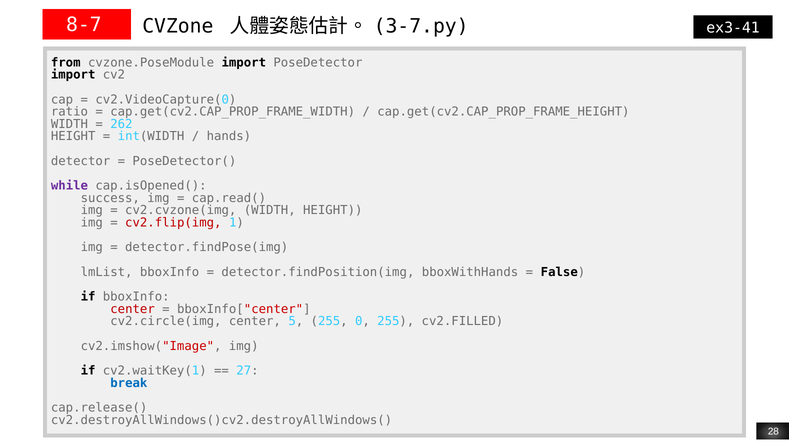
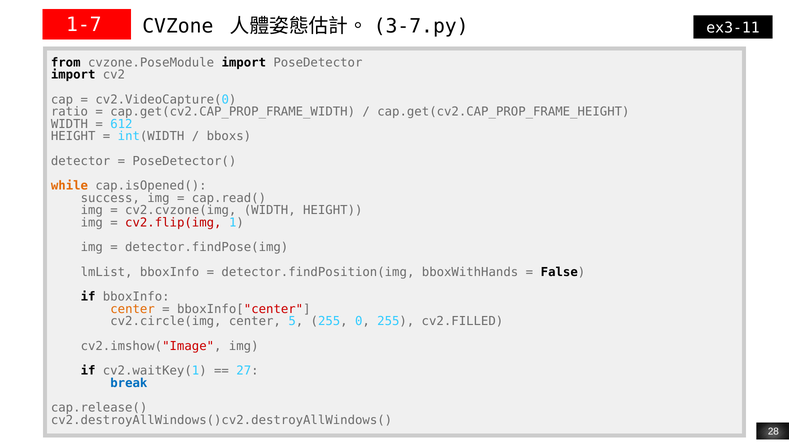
8-7: 8-7 -> 1-7
ex3-41: ex3-41 -> ex3-11
262: 262 -> 612
hands: hands -> bboxs
while colour: purple -> orange
center at (133, 309) colour: red -> orange
